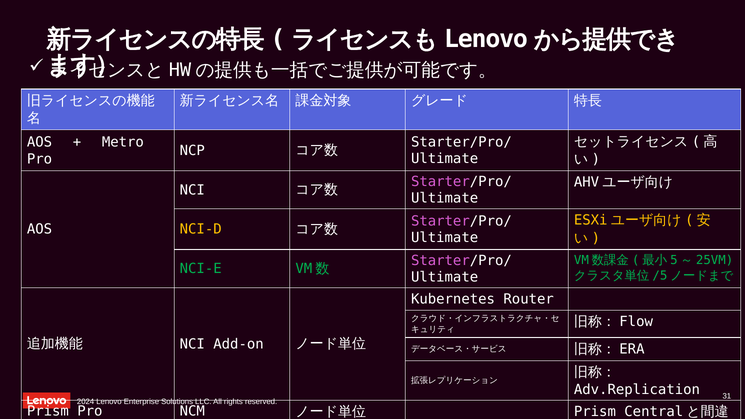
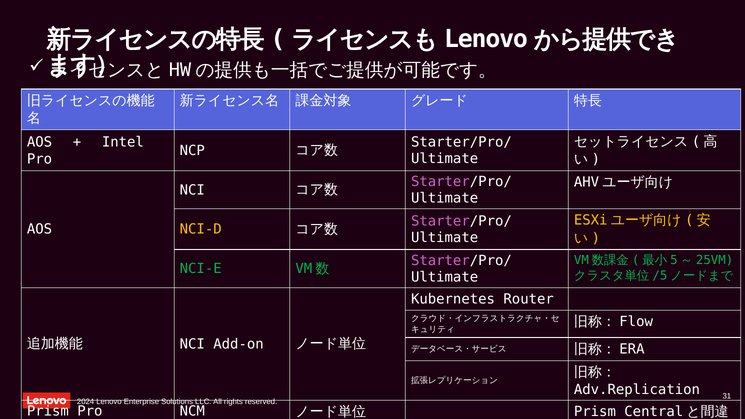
Metro: Metro -> Intel
